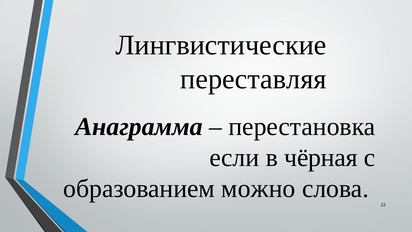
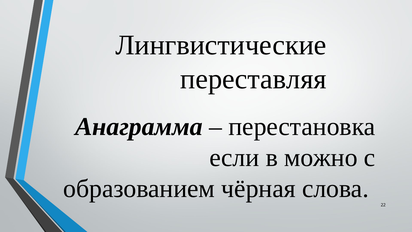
чёрная: чёрная -> можно
можно: можно -> чёрная
